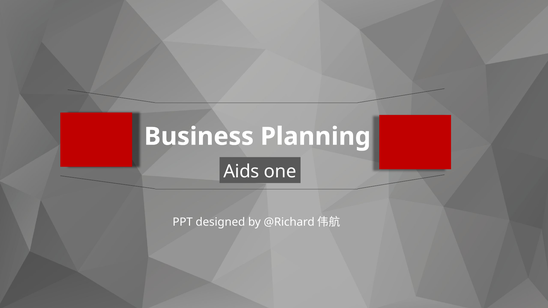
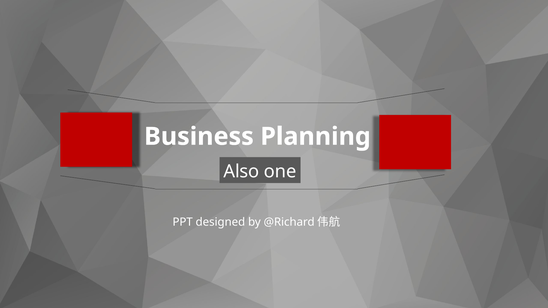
Aids: Aids -> Also
